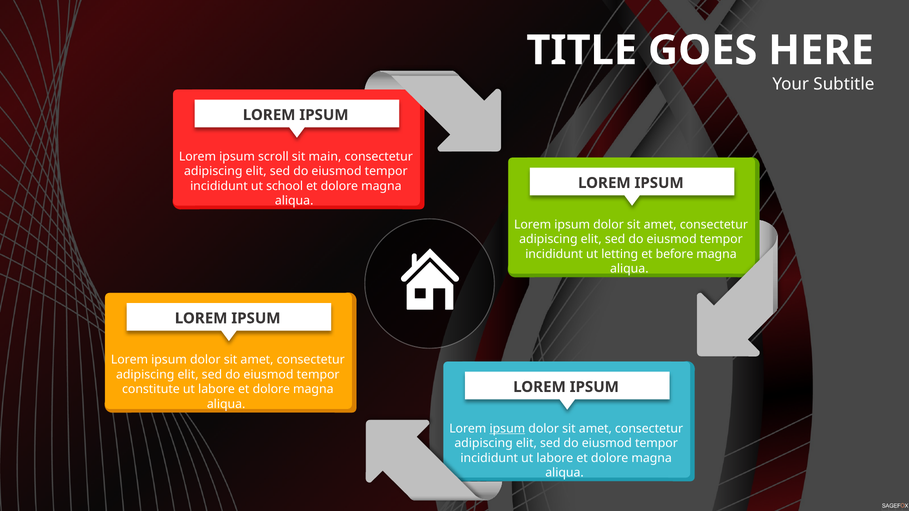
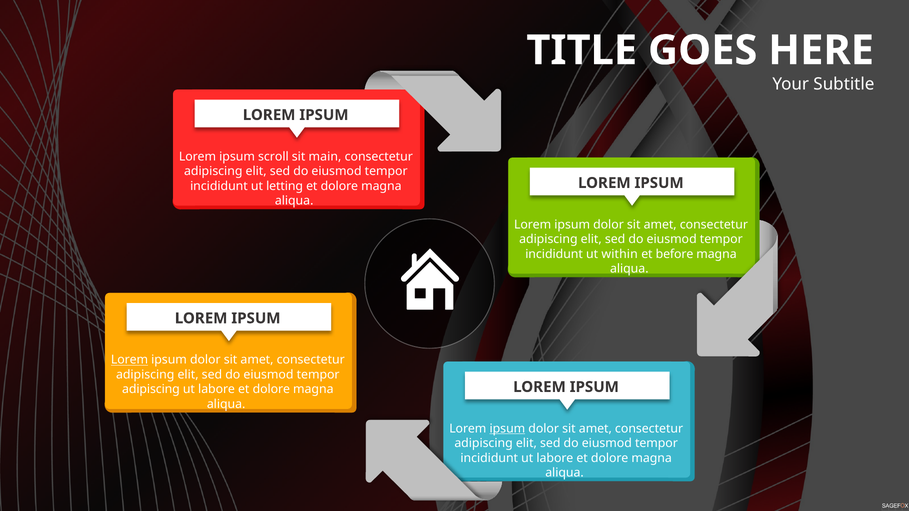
school: school -> letting
letting: letting -> within
Lorem at (129, 360) underline: none -> present
constitute at (151, 390): constitute -> adipiscing
